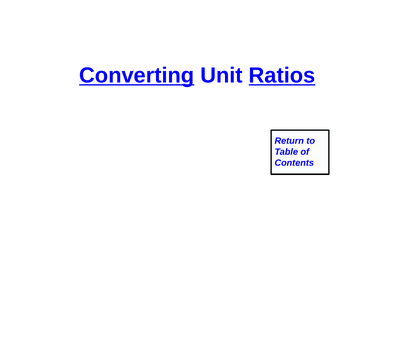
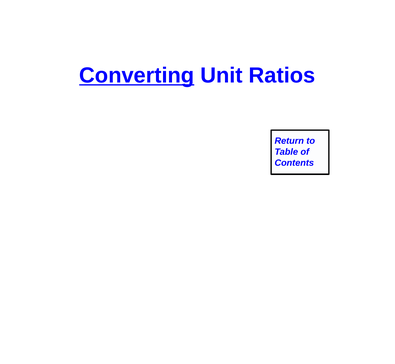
Ratios underline: present -> none
